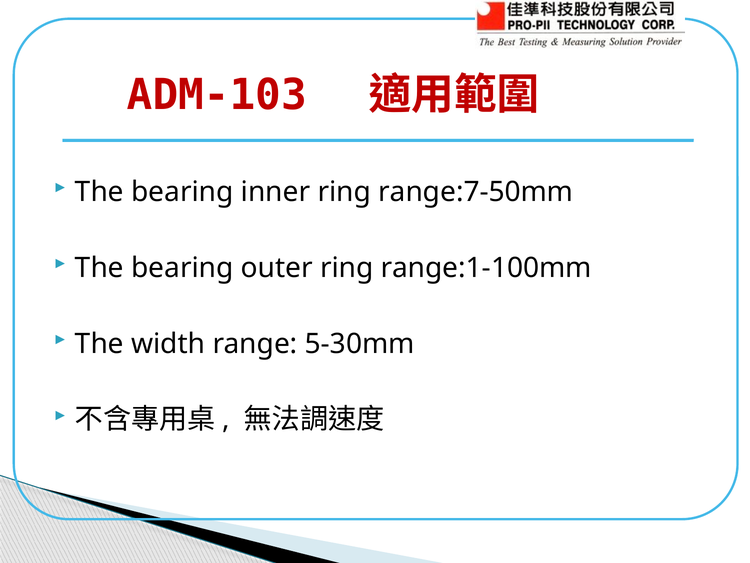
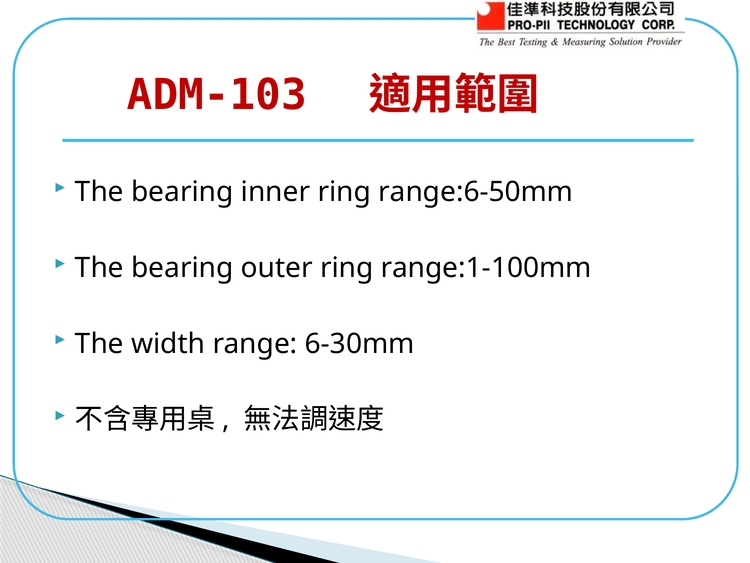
range:7-50mm: range:7-50mm -> range:6-50mm
5-30mm: 5-30mm -> 6-30mm
